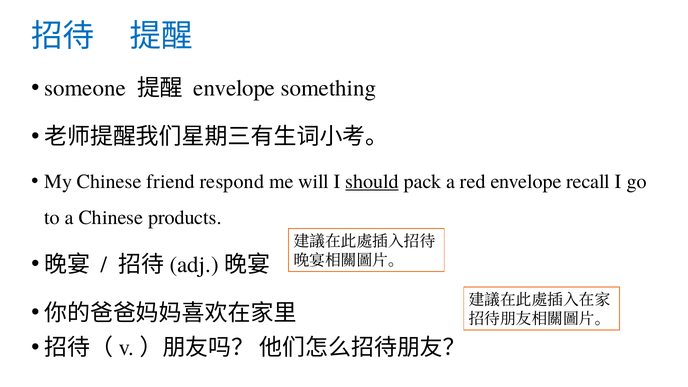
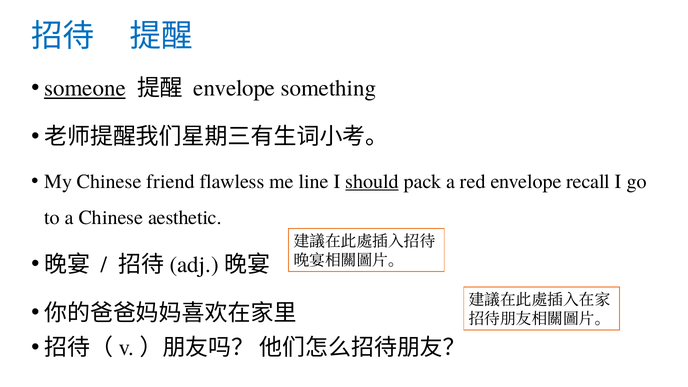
someone underline: none -> present
respond: respond -> flawless
will: will -> line
products: products -> aesthetic
